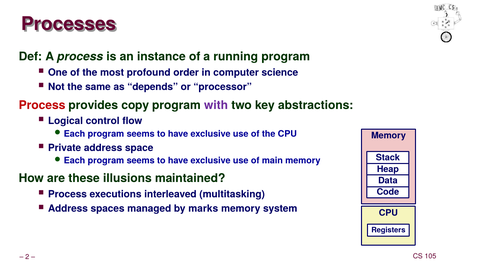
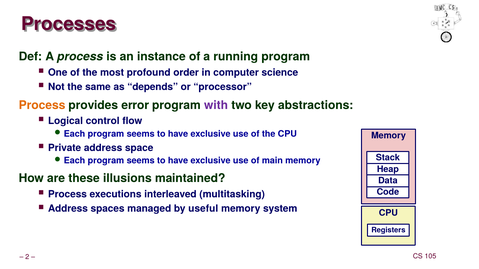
Process at (42, 105) colour: red -> orange
copy: copy -> error
marks: marks -> useful
